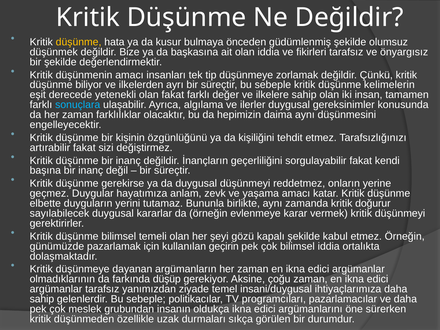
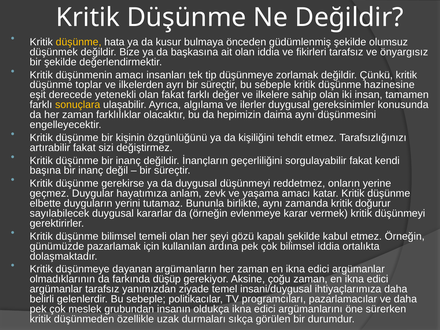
biliyor: biliyor -> toplar
kelimelerin: kelimelerin -> hazinesine
sonuçlara colour: light blue -> yellow
geçirin: geçirin -> ardına
sahip at (42, 299): sahip -> belirli
